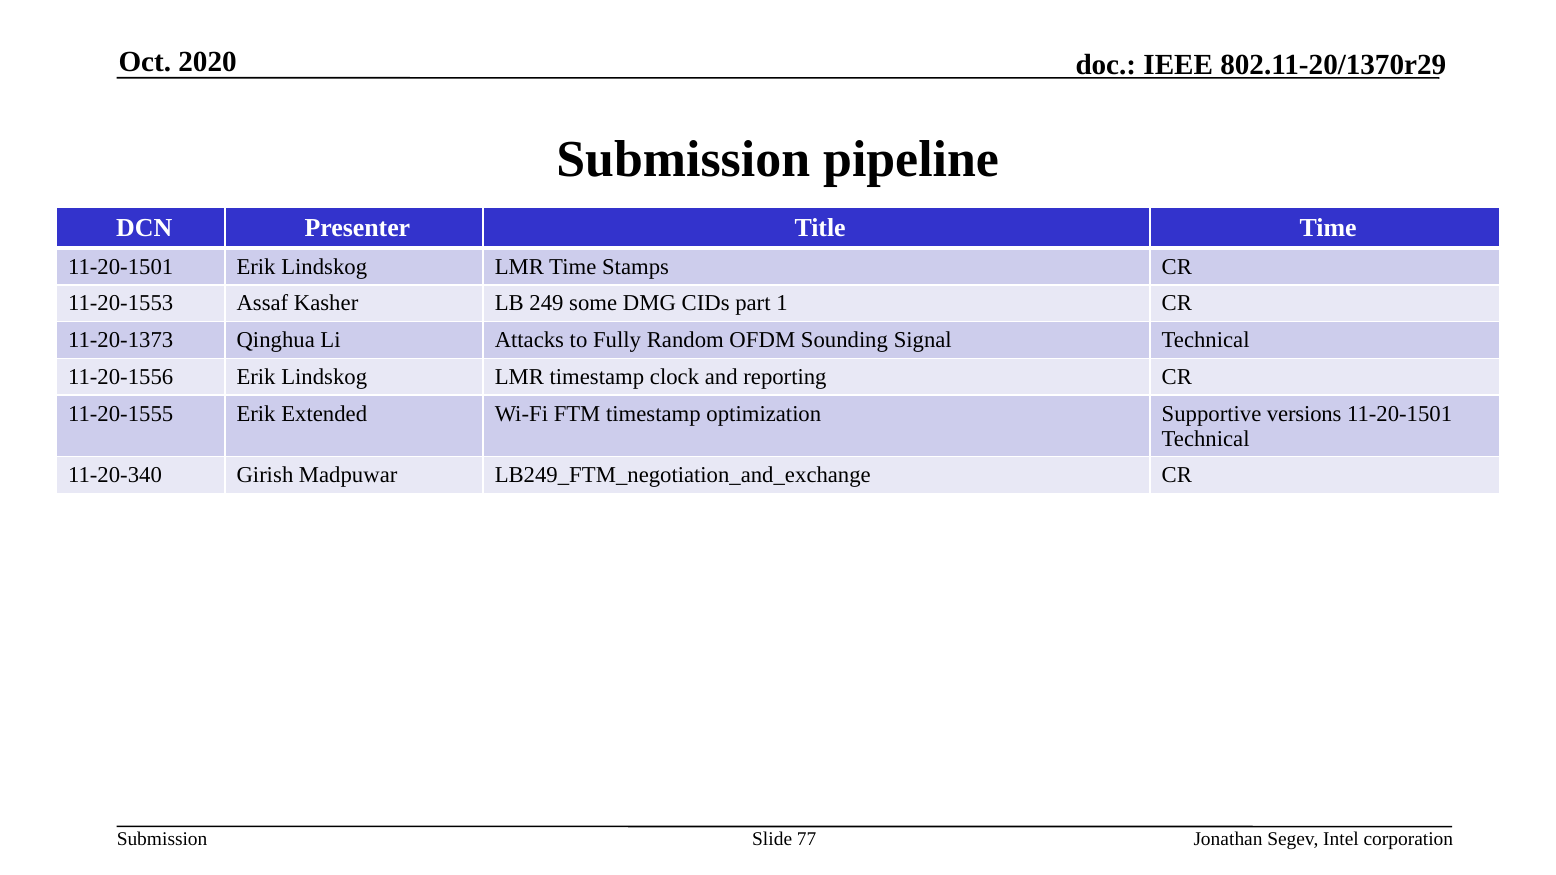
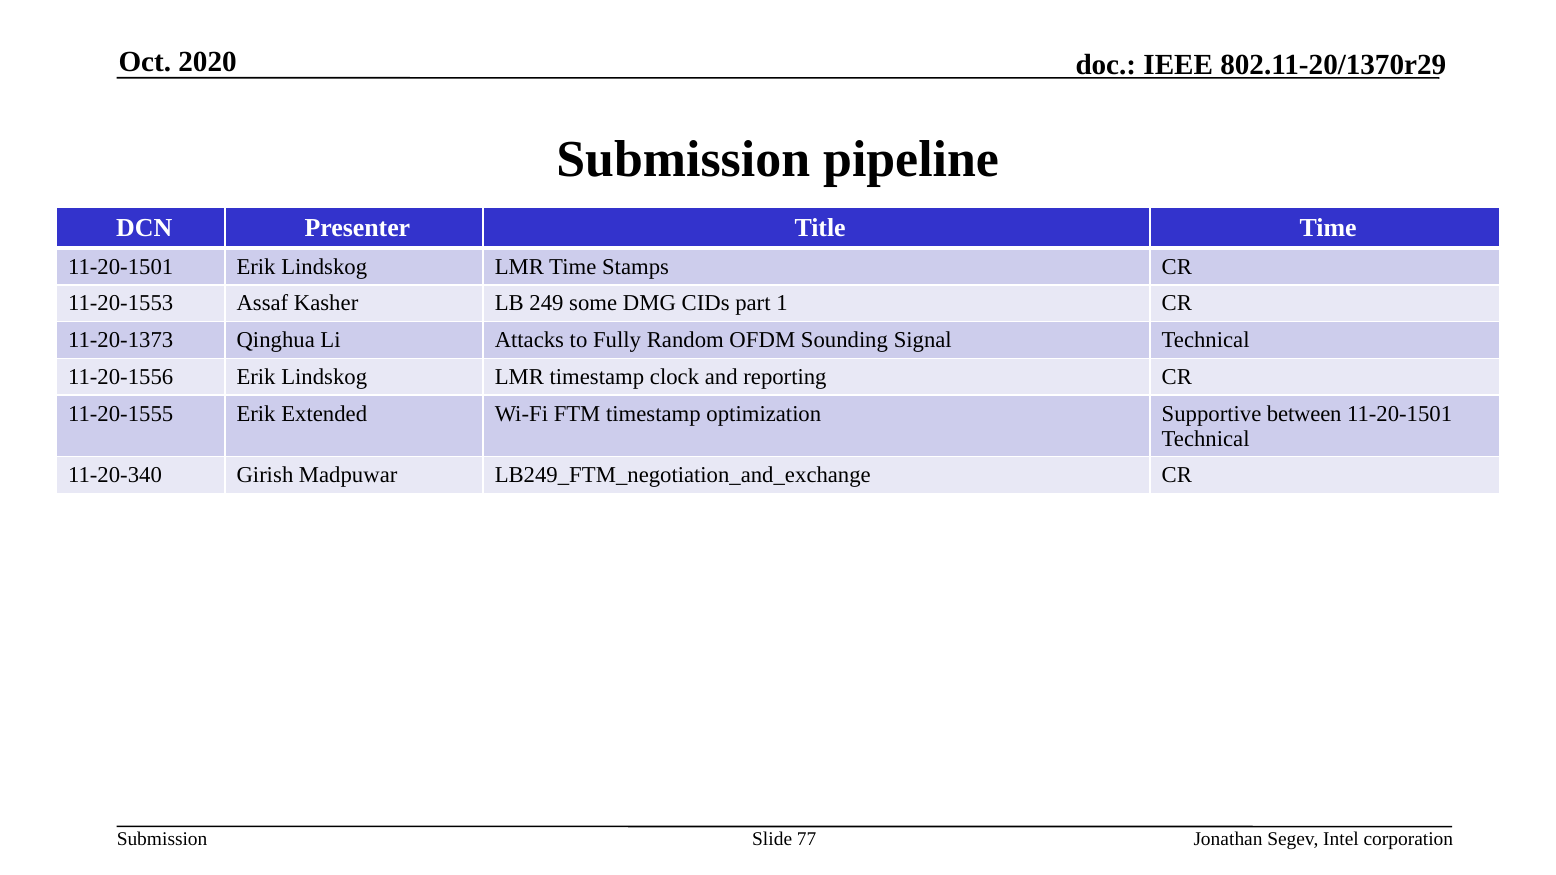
versions: versions -> between
